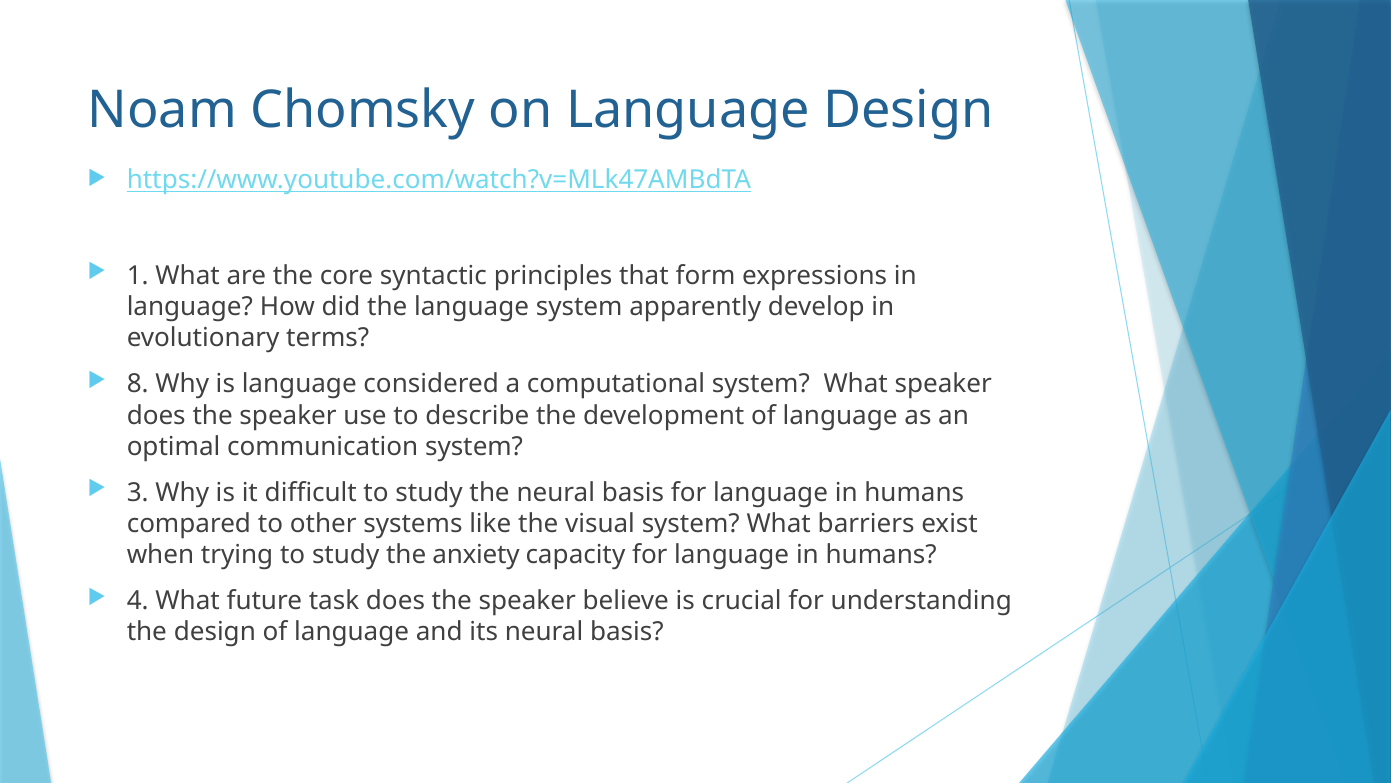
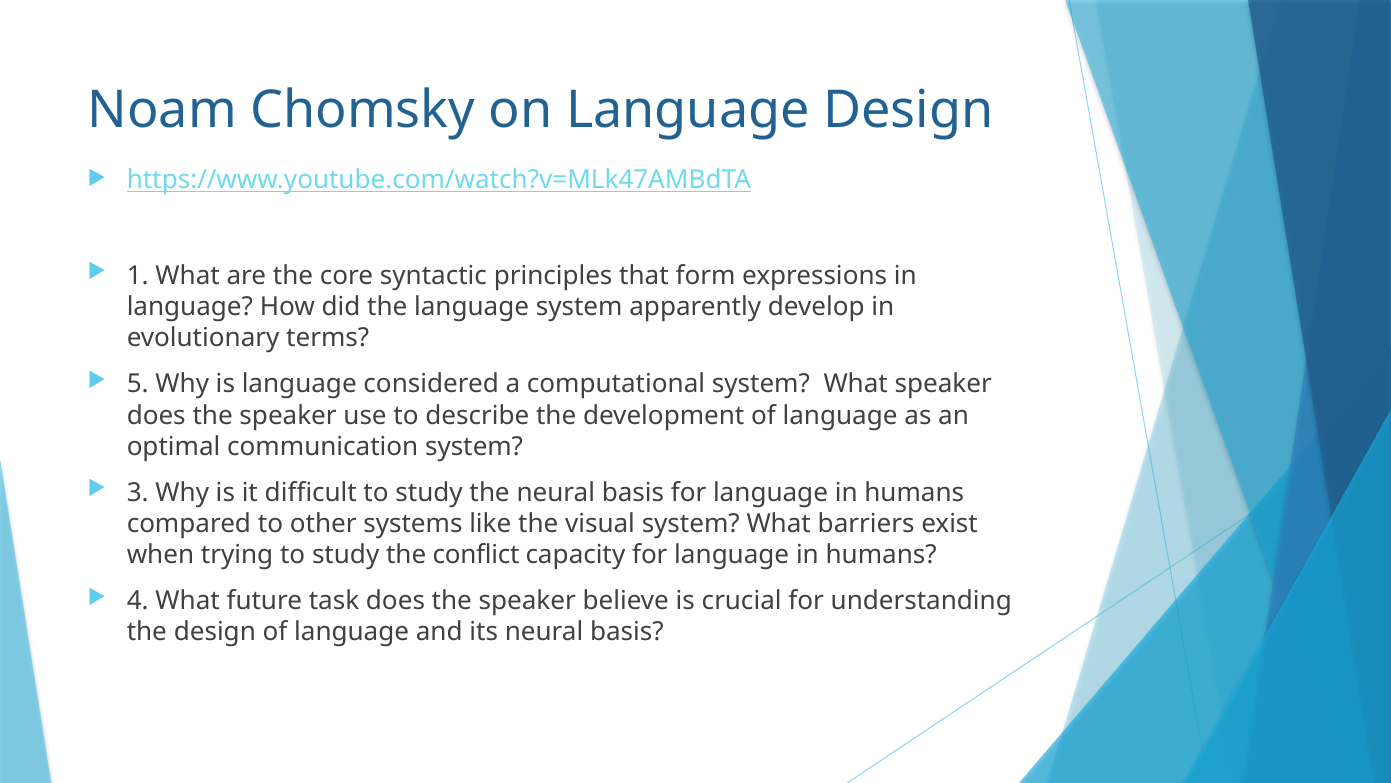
8: 8 -> 5
anxiety: anxiety -> conflict
